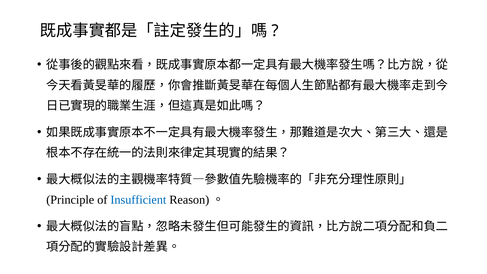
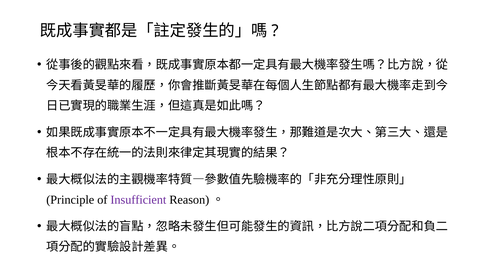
Insufficient colour: blue -> purple
